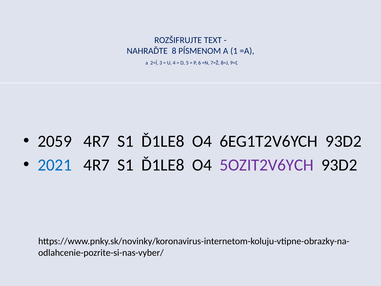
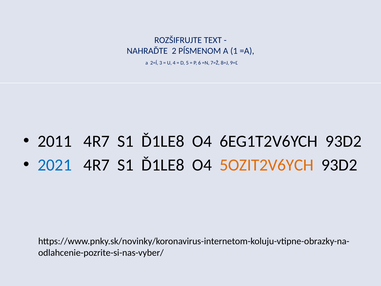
8: 8 -> 2
2059: 2059 -> 2011
5OZIT2V6YCH colour: purple -> orange
